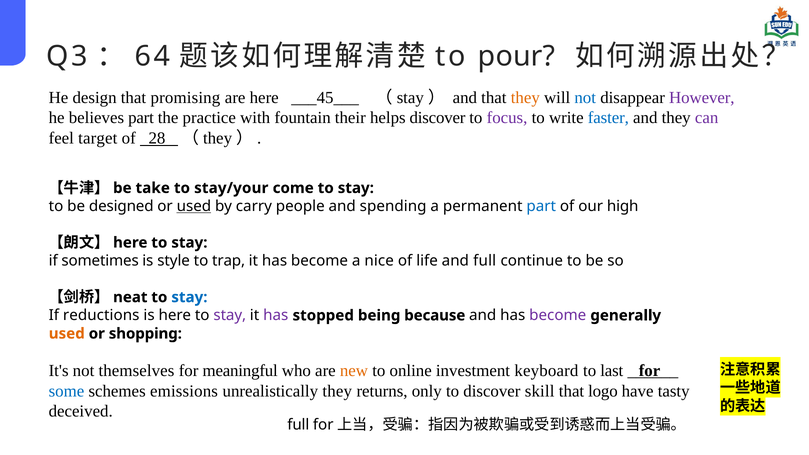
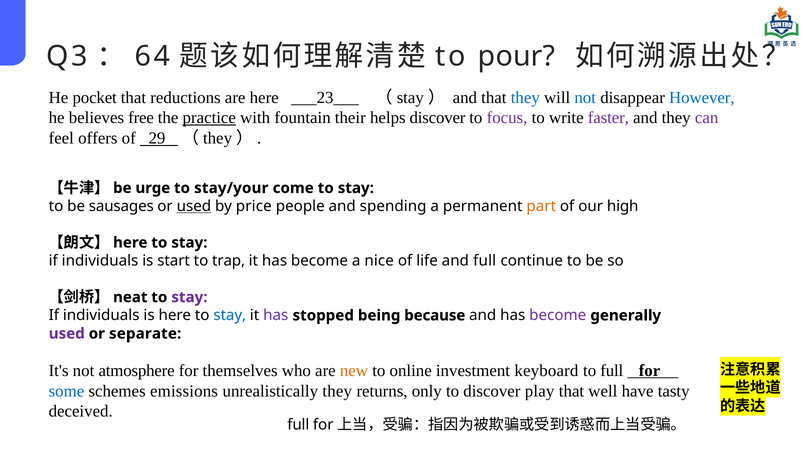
design: design -> pocket
promising: promising -> reductions
___45___: ___45___ -> ___23___
they at (525, 98) colour: orange -> blue
However colour: purple -> blue
believes part: part -> free
practice underline: none -> present
faster colour: blue -> purple
target: target -> offers
28: 28 -> 29
take: take -> urge
designed: designed -> sausages
carry: carry -> price
part at (541, 206) colour: blue -> orange
sometimes at (100, 261): sometimes -> individuals
style: style -> start
stay at (189, 297) colour: blue -> purple
reductions at (101, 315): reductions -> individuals
stay at (230, 315) colour: purple -> blue
used at (67, 334) colour: orange -> purple
shopping: shopping -> separate
themselves: themselves -> atmosphere
meaningful: meaningful -> themselves
to last: last -> full
skill: skill -> play
logo: logo -> well
